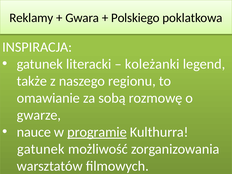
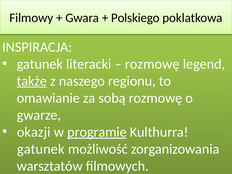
Reklamy: Reklamy -> Filmowy
koleżanki at (152, 64): koleżanki -> rozmowę
także underline: none -> present
nauce: nauce -> okazji
